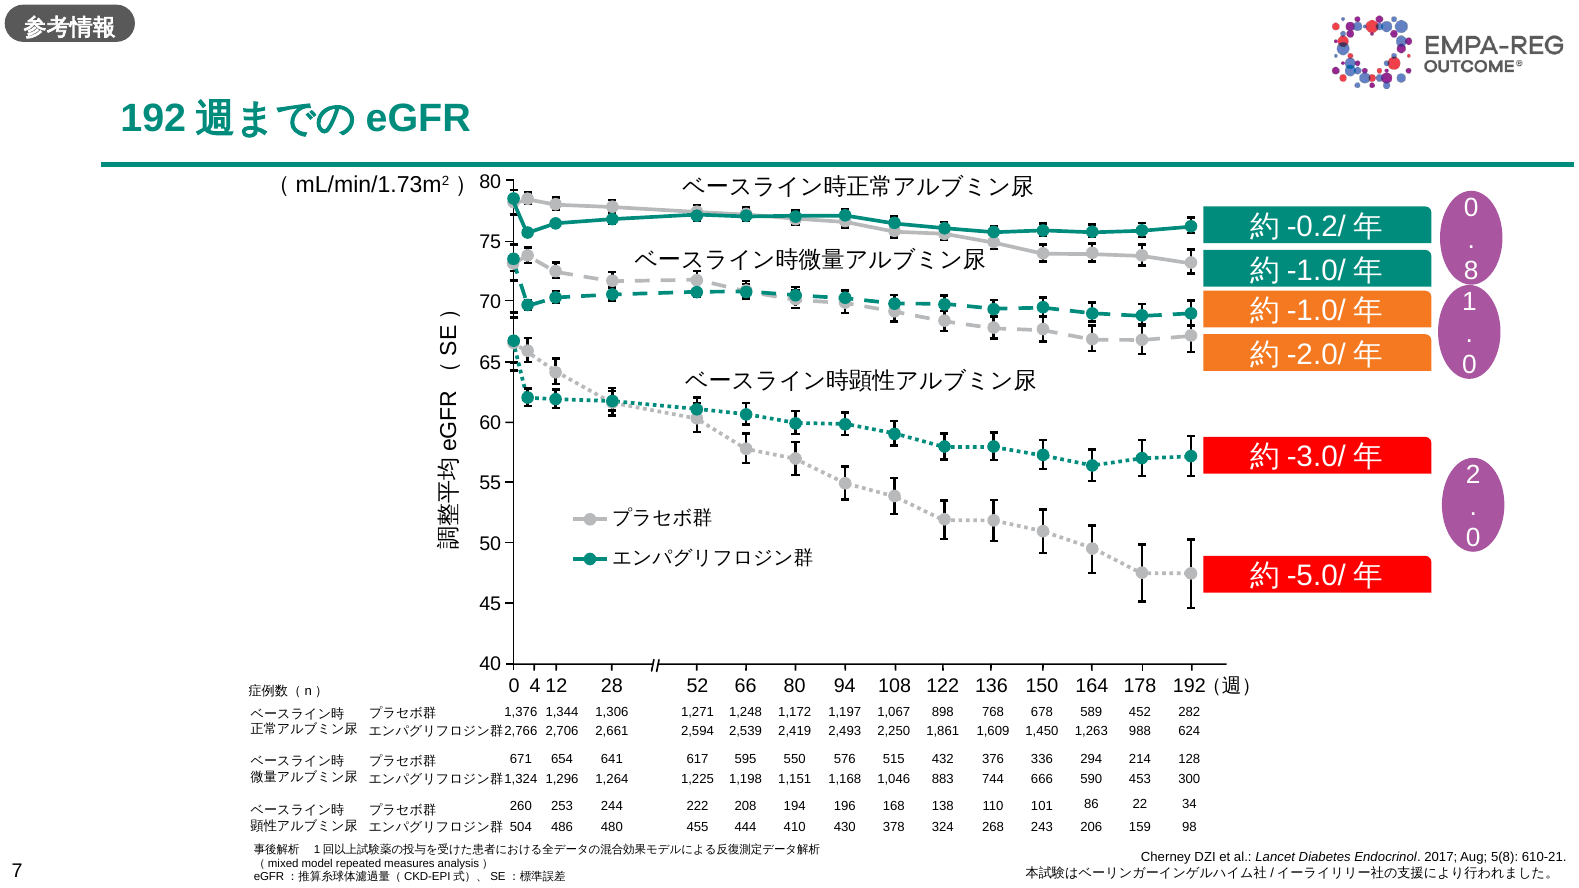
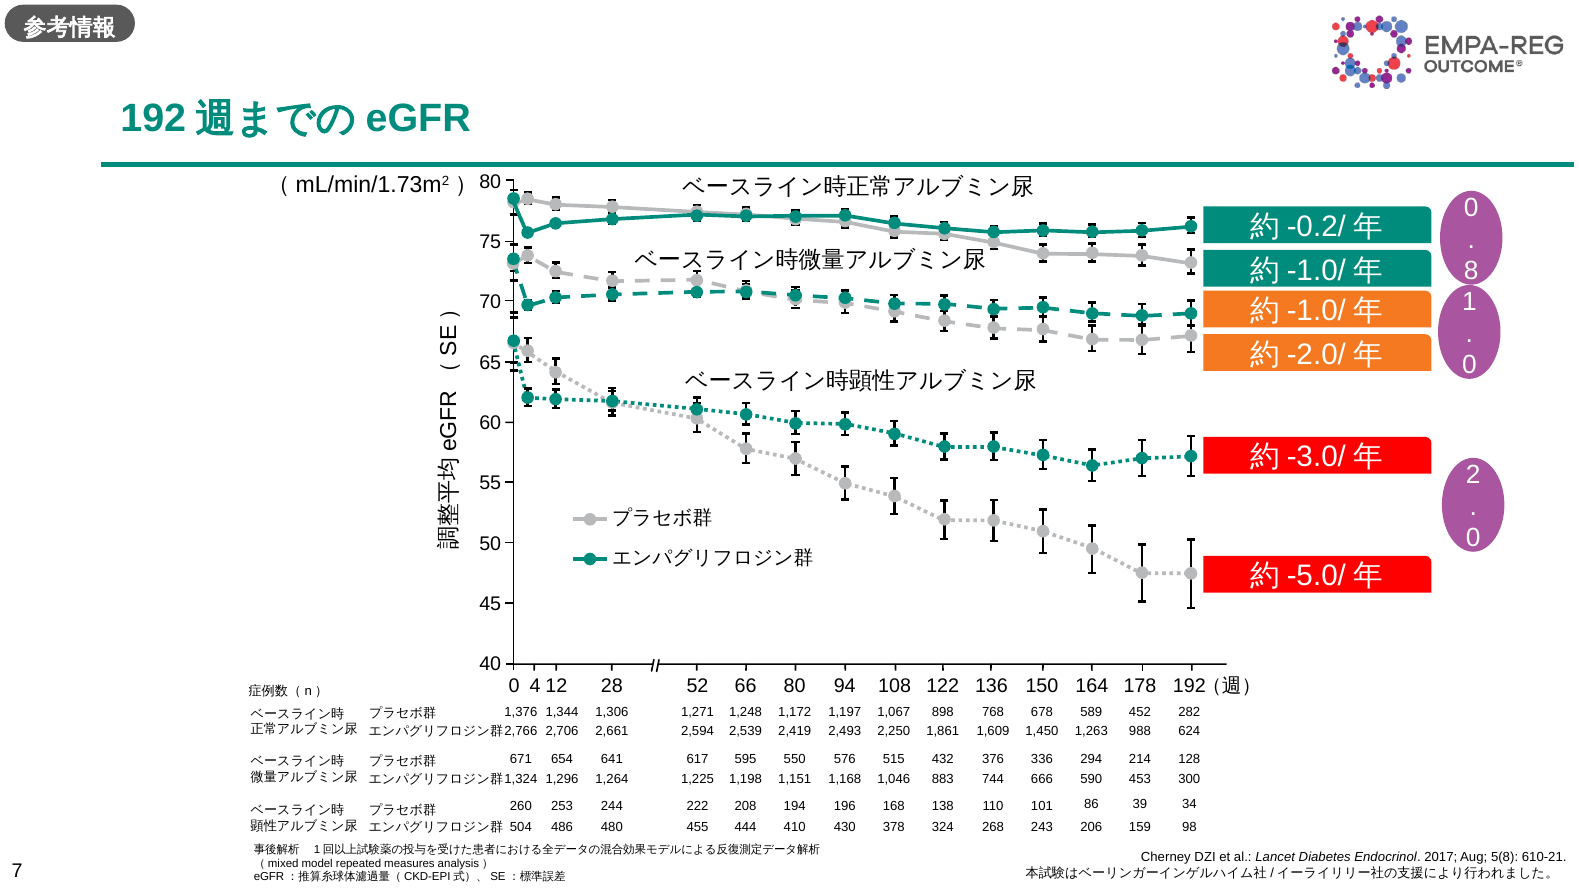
22: 22 -> 39
